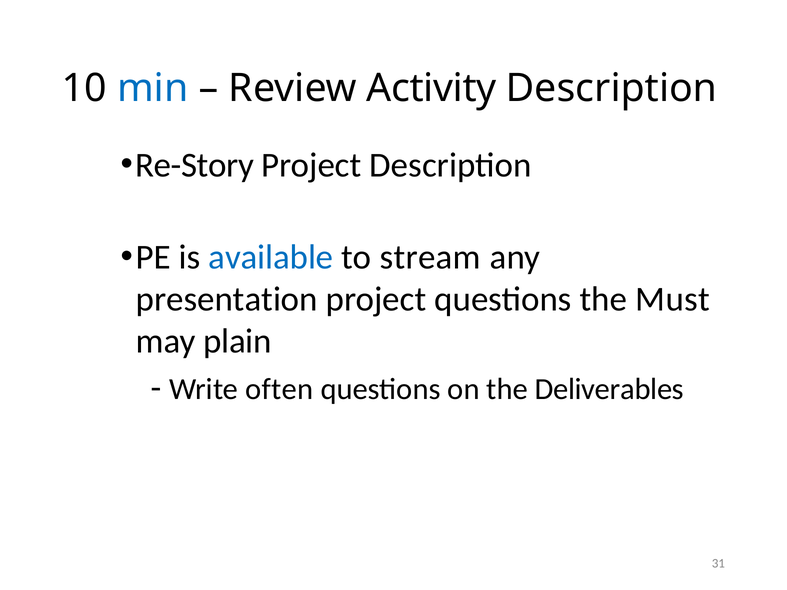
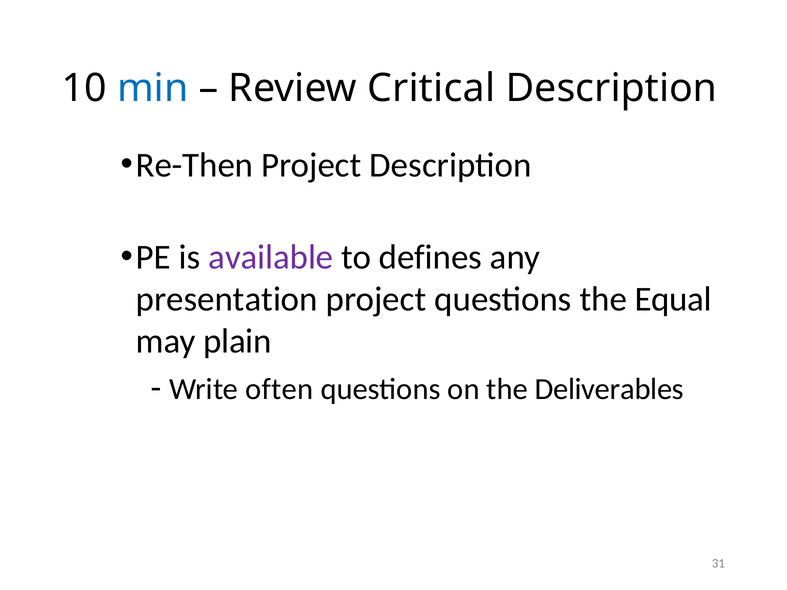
Activity: Activity -> Critical
Re-Story: Re-Story -> Re-Then
available colour: blue -> purple
stream: stream -> defines
Must: Must -> Equal
